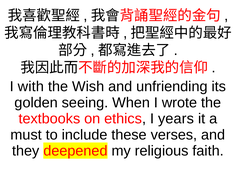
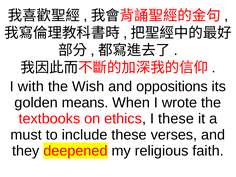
unfriending: unfriending -> oppositions
seeing: seeing -> means
I years: years -> these
